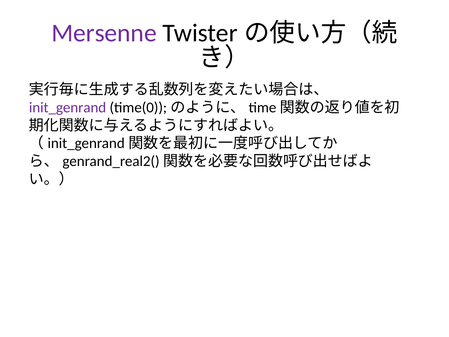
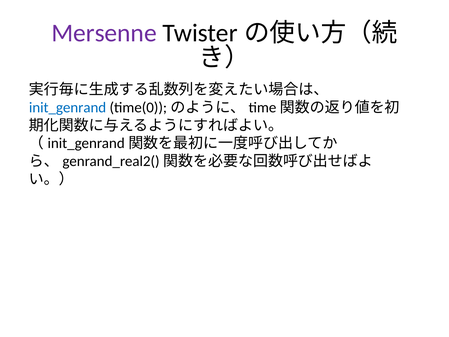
init_genrand colour: purple -> blue
